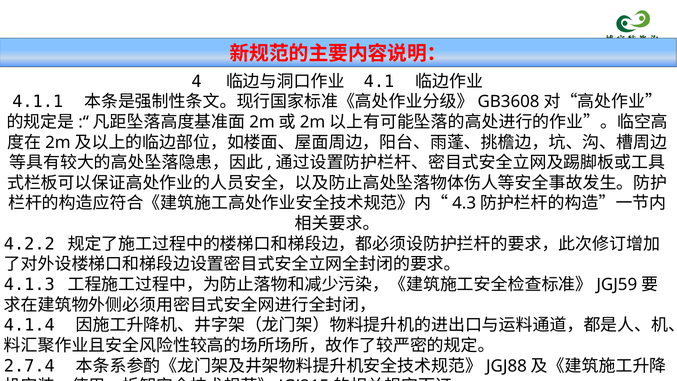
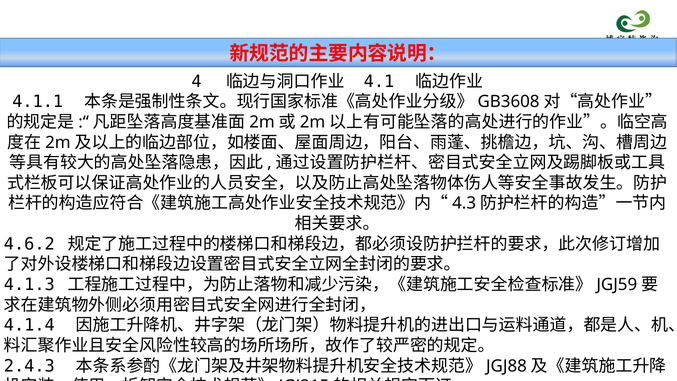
4.2.2: 4.2.2 -> 4.6.2
2.7.4: 2.7.4 -> 2.4.3
